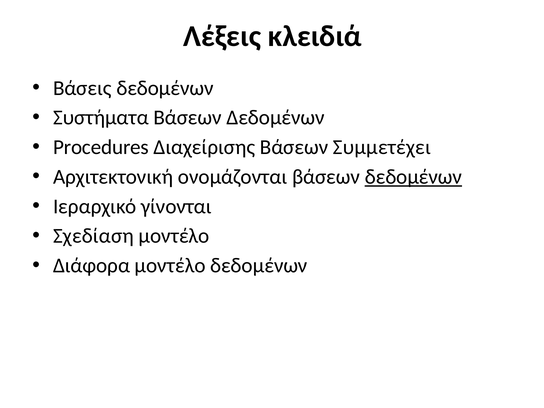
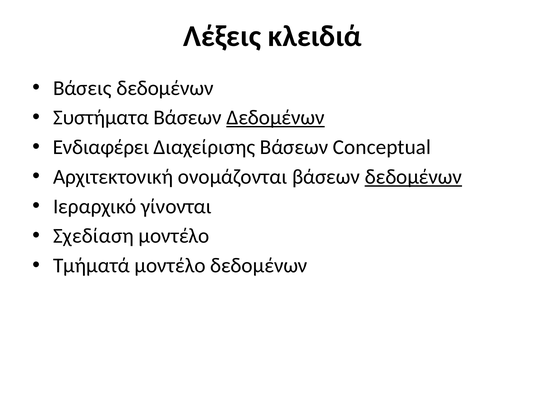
Δεδομένων at (276, 118) underline: none -> present
Procedures: Procedures -> Ενδιαφέρει
Συμμετέχει: Συμμετέχει -> Conceptual
Διάφορα: Διάφορα -> Τμήματά
